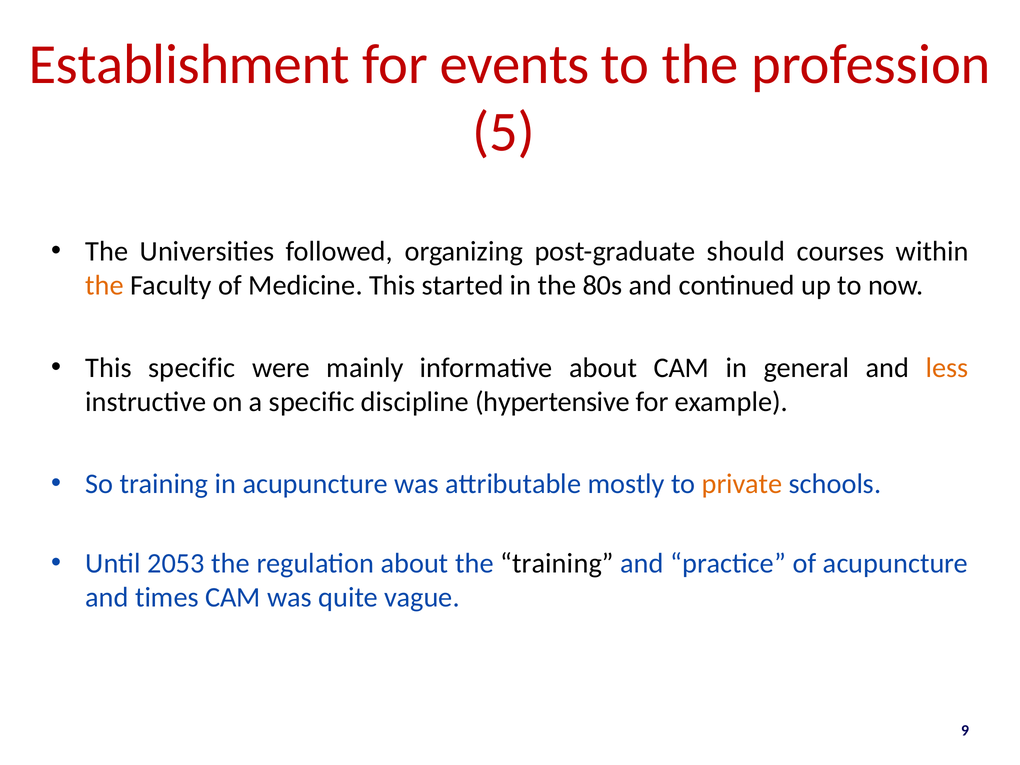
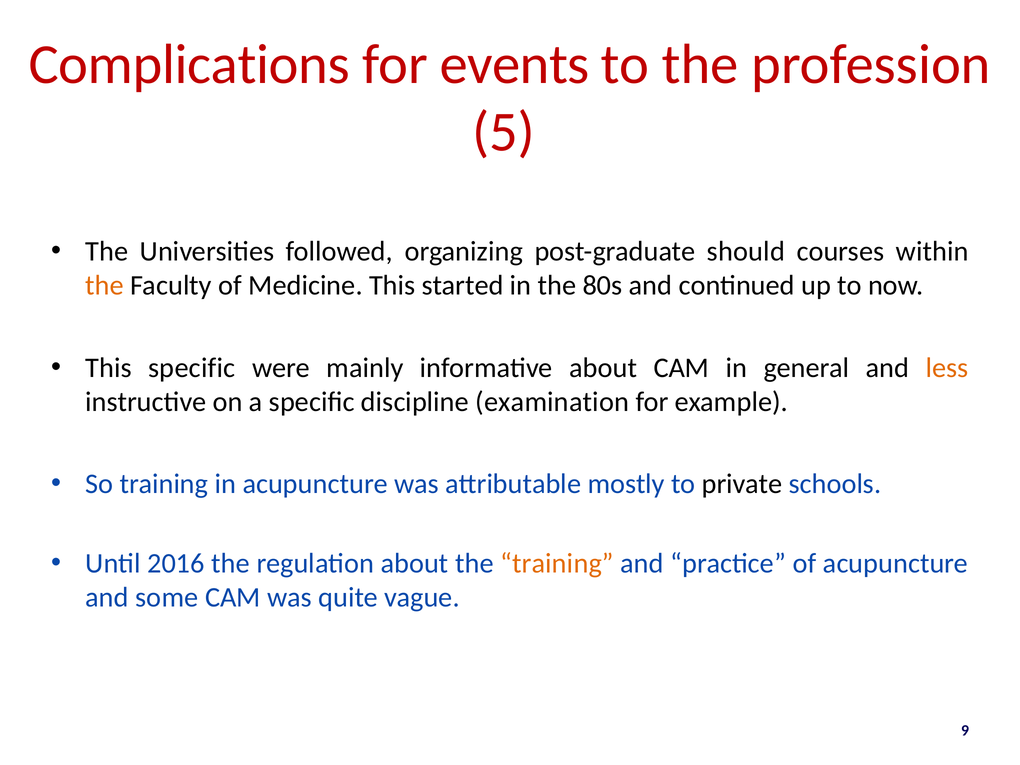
Establishment: Establishment -> Complications
hypertensive: hypertensive -> examination
private colour: orange -> black
2053: 2053 -> 2016
training at (557, 564) colour: black -> orange
times: times -> some
